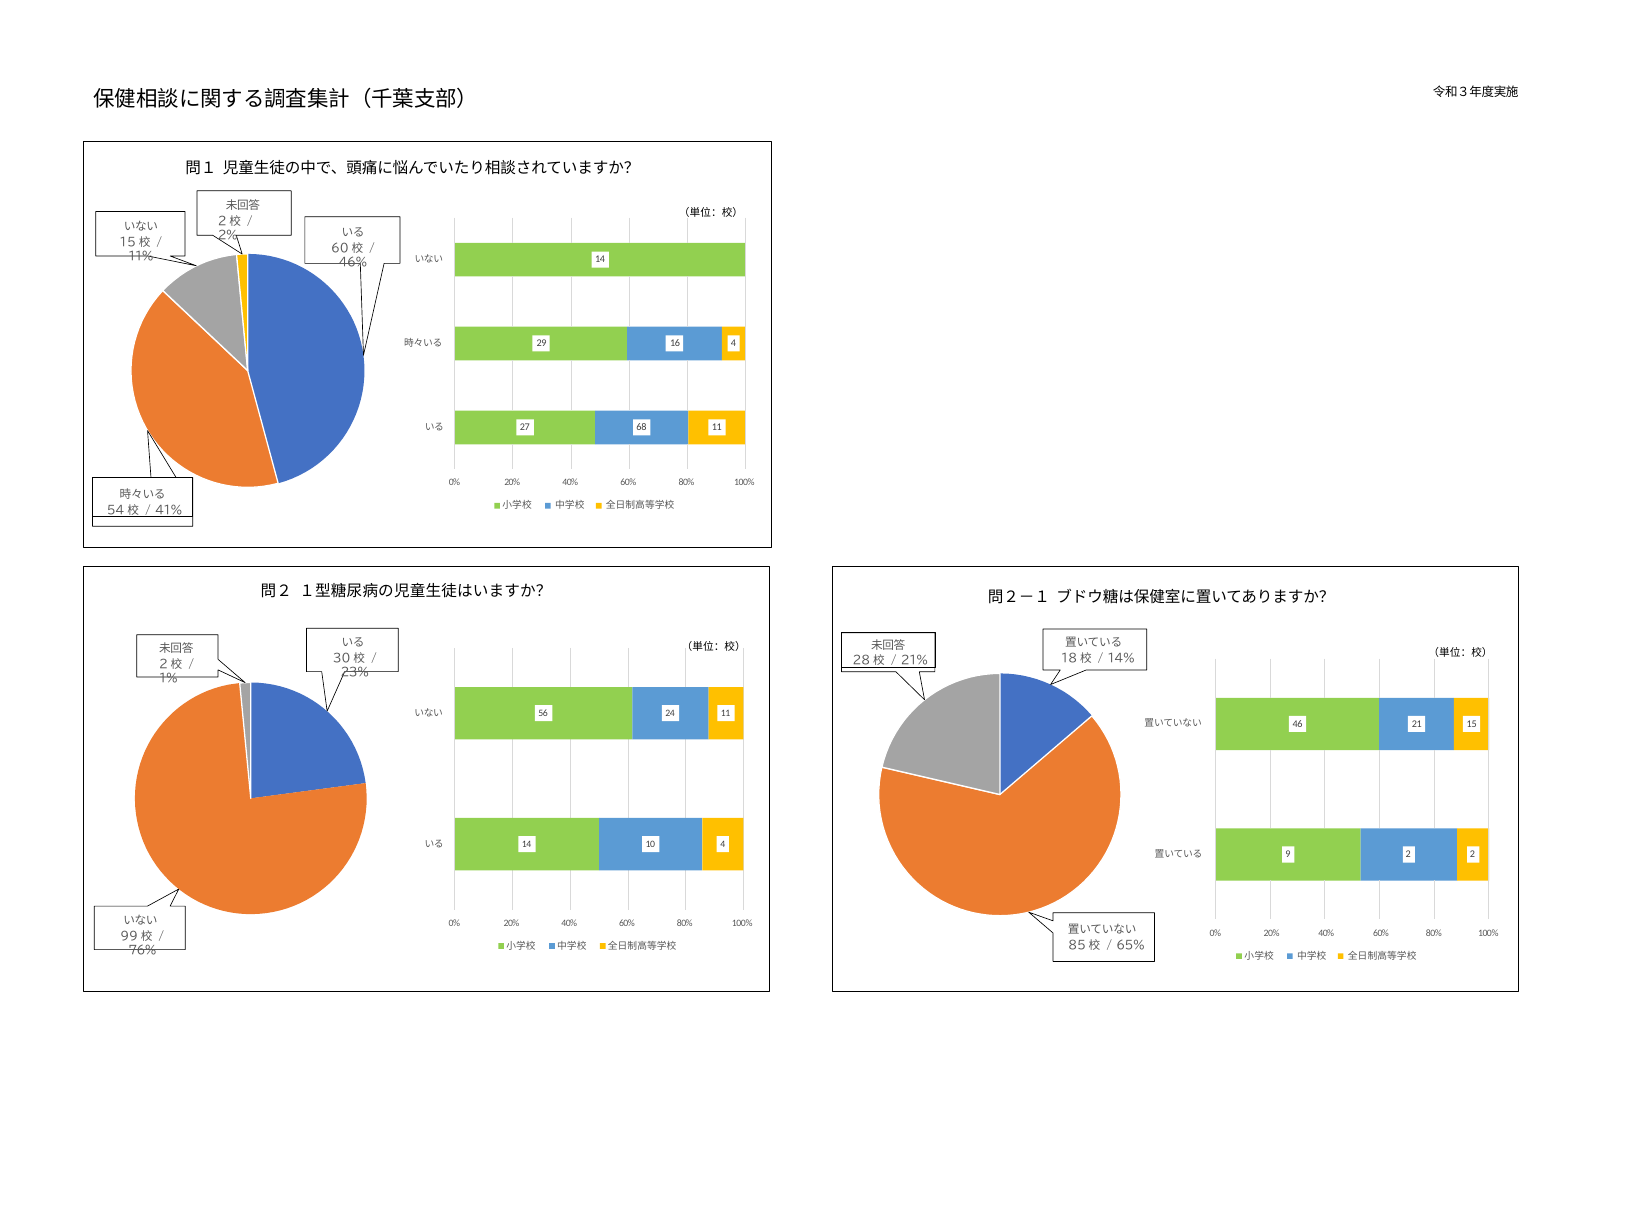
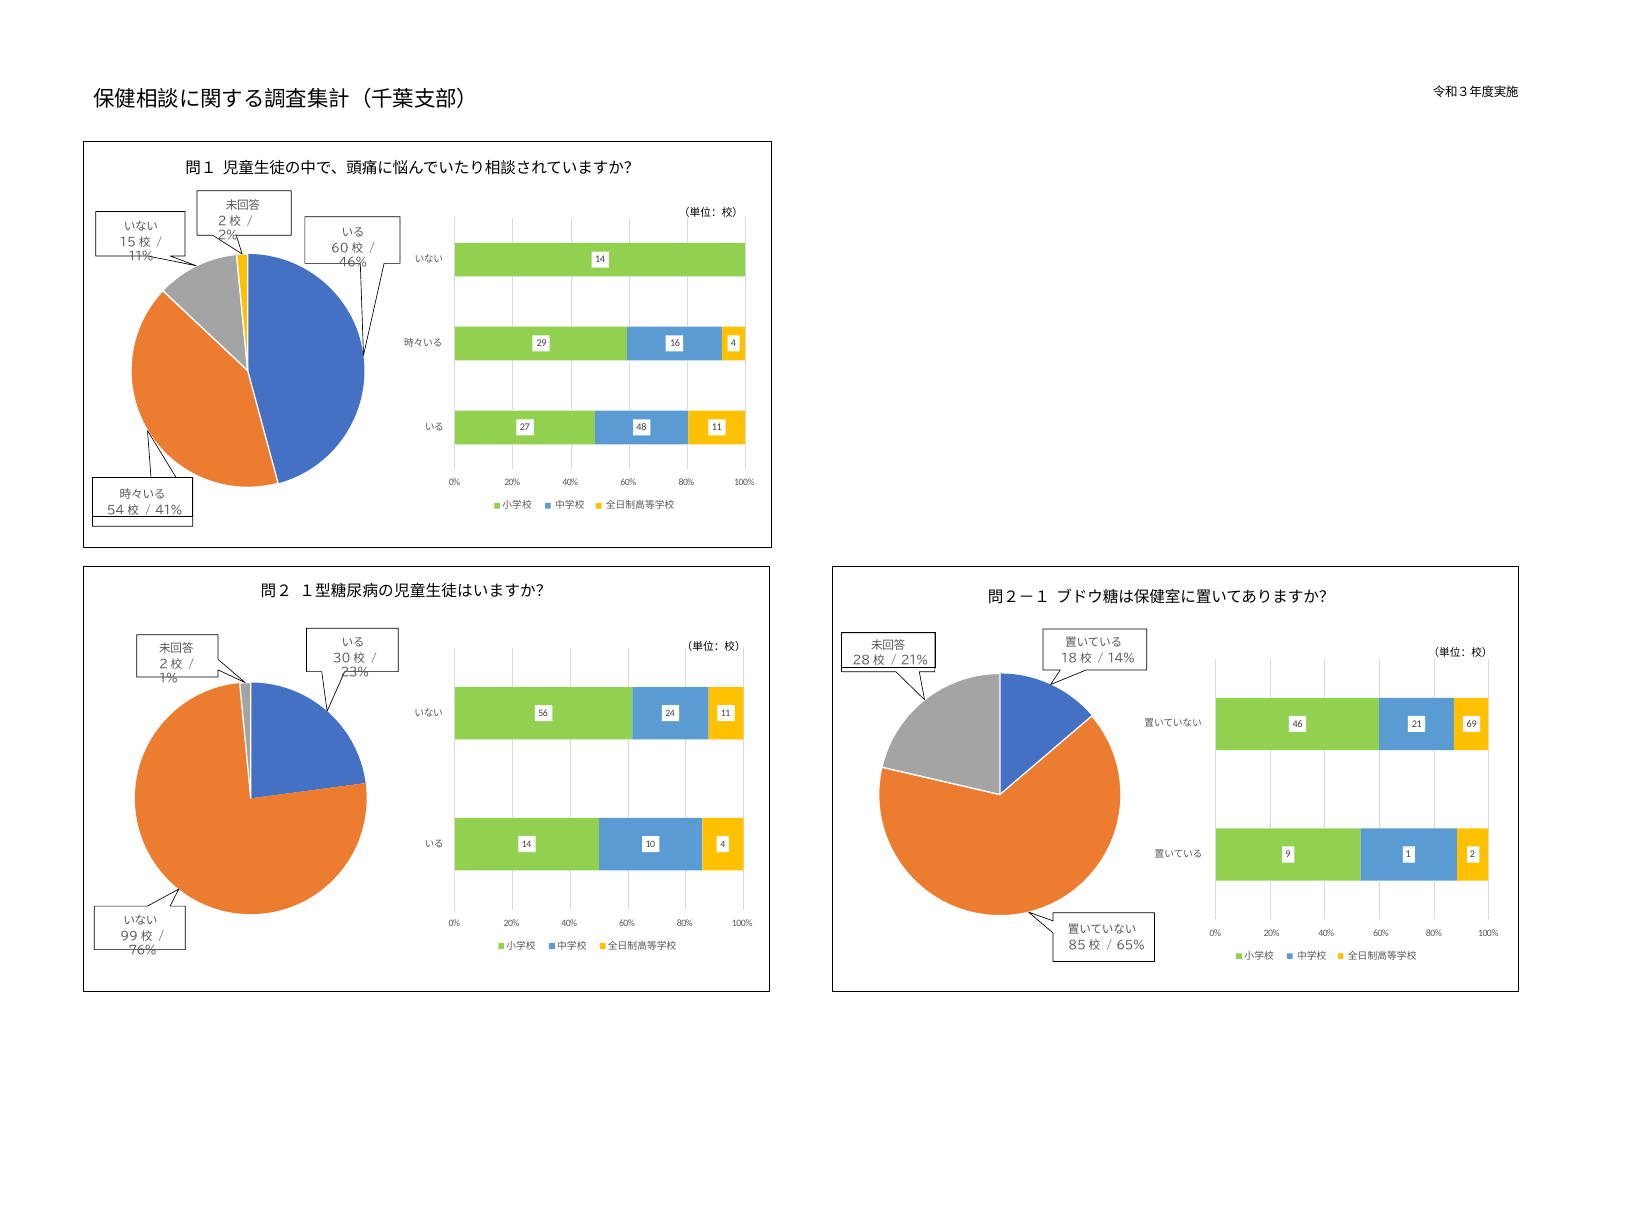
68: 68 -> 48
15: 15 -> 69
9 2: 2 -> 1
